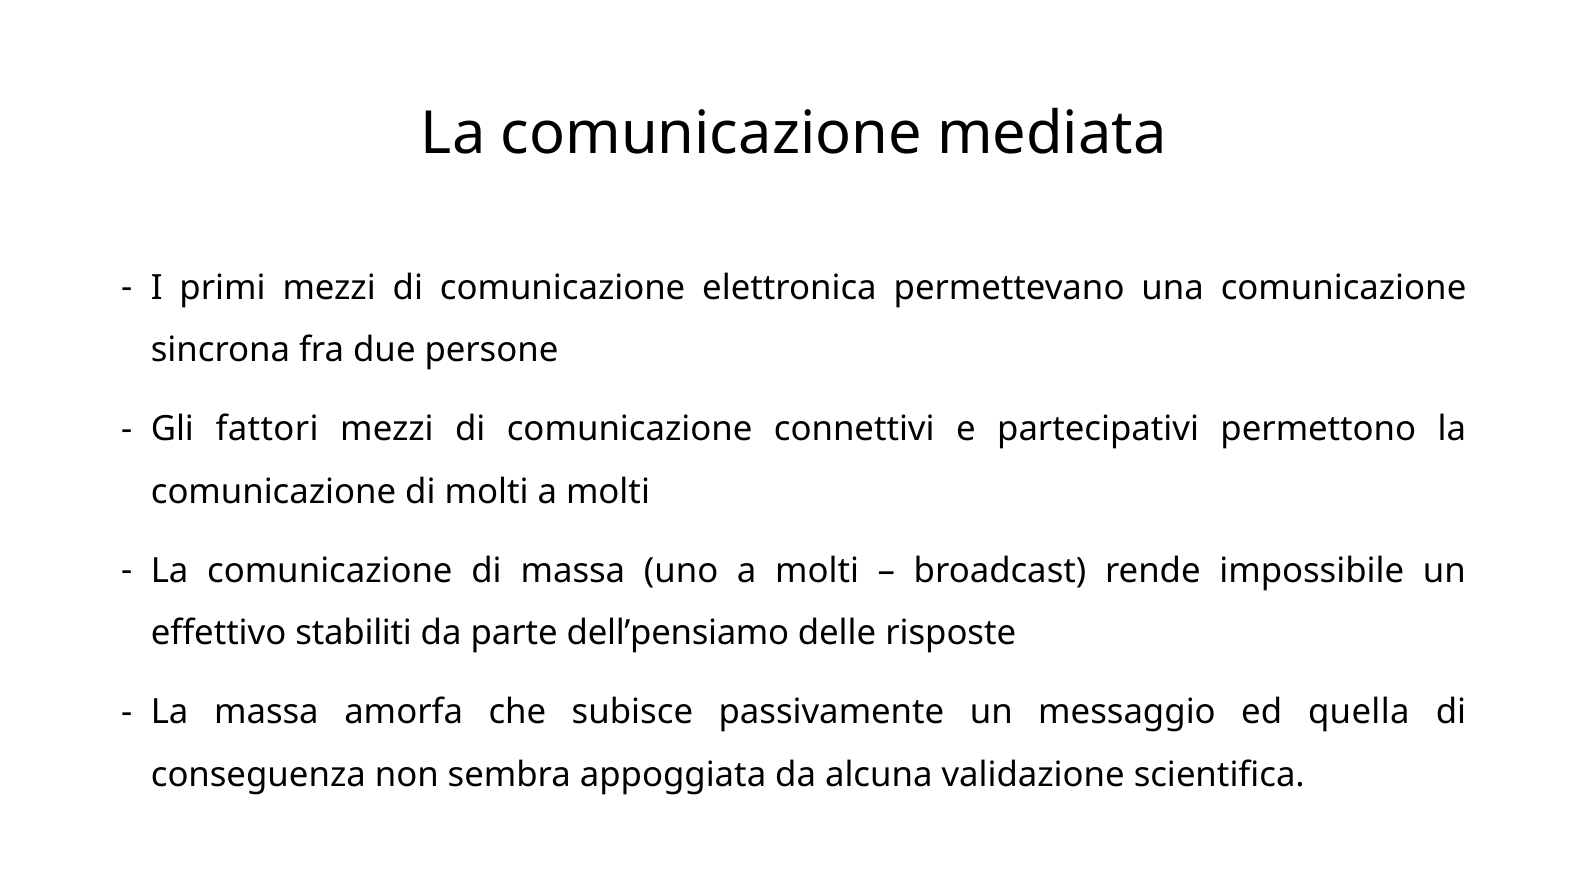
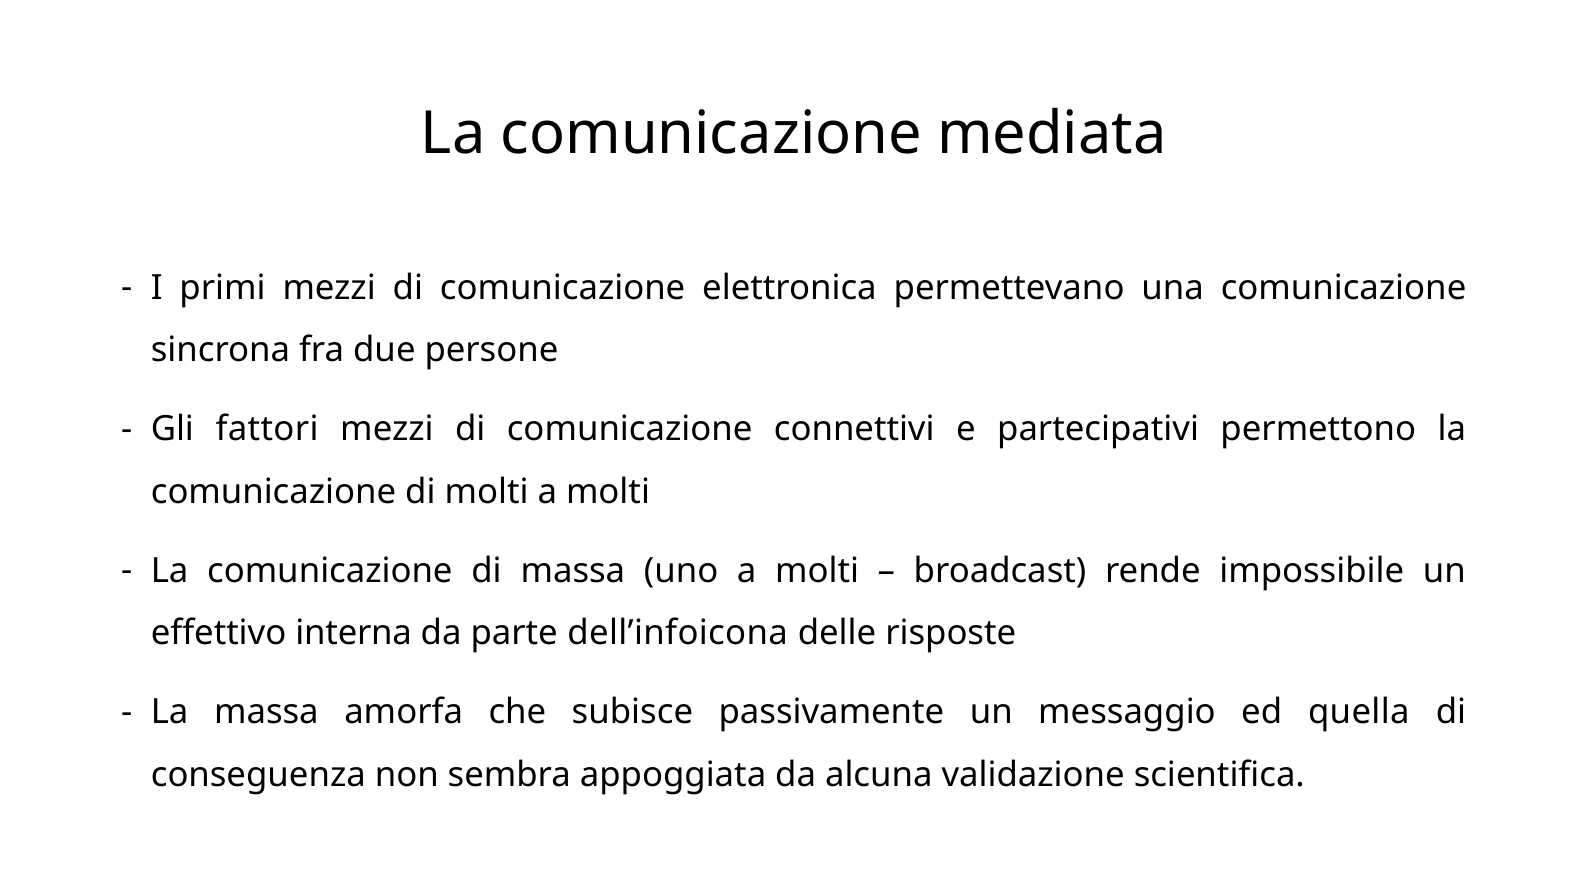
stabiliti: stabiliti -> interna
dell’pensiamo: dell’pensiamo -> dell’infoicona
